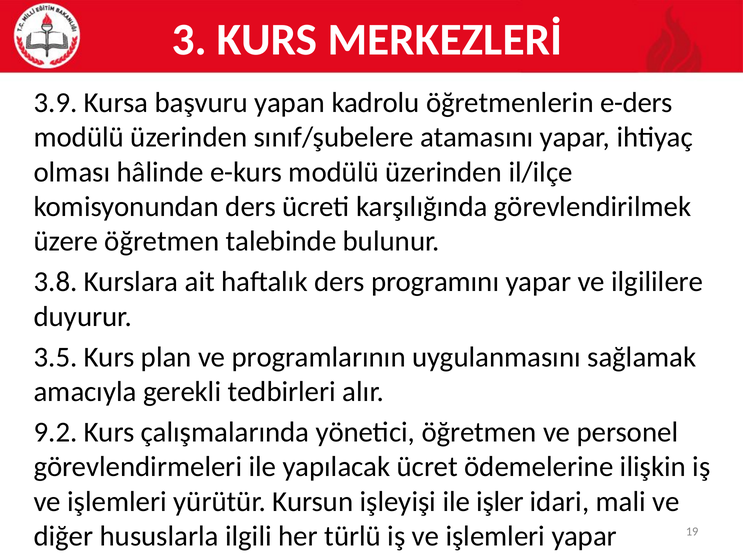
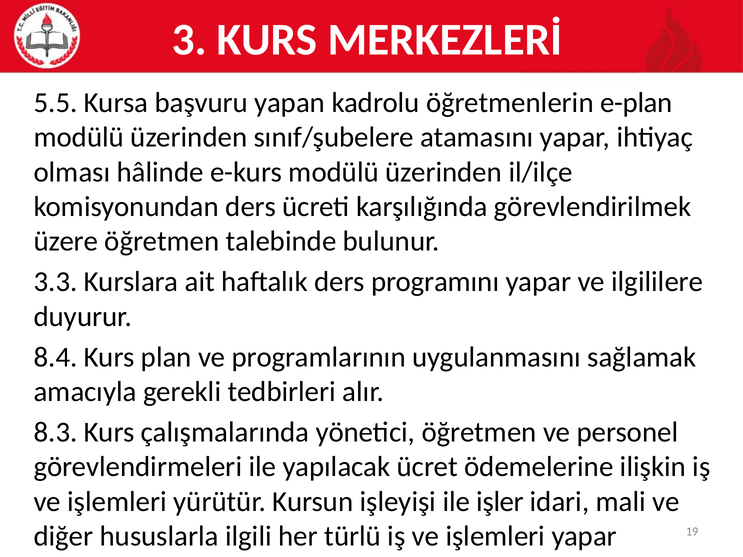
3.9: 3.9 -> 5.5
e-ders: e-ders -> e-plan
3.8: 3.8 -> 3.3
3.5: 3.5 -> 8.4
9.2: 9.2 -> 8.3
